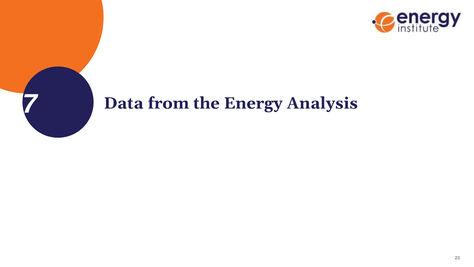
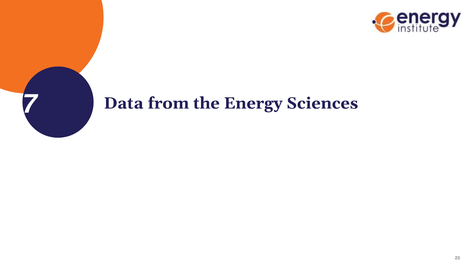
Analysis: Analysis -> Sciences
